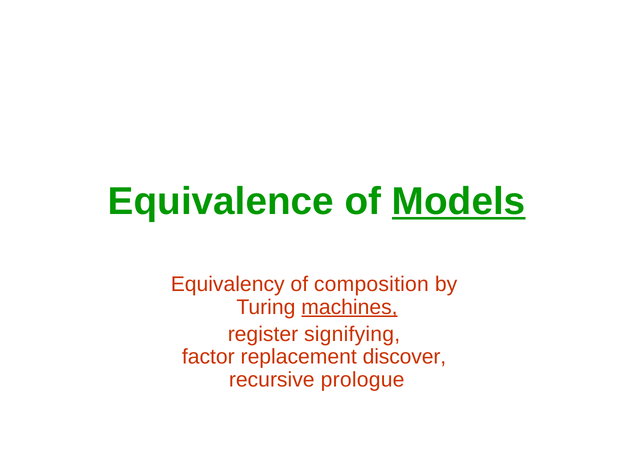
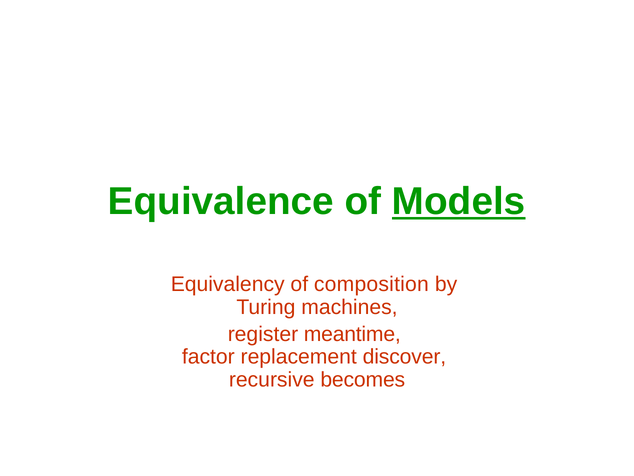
machines underline: present -> none
signifying: signifying -> meantime
prologue: prologue -> becomes
